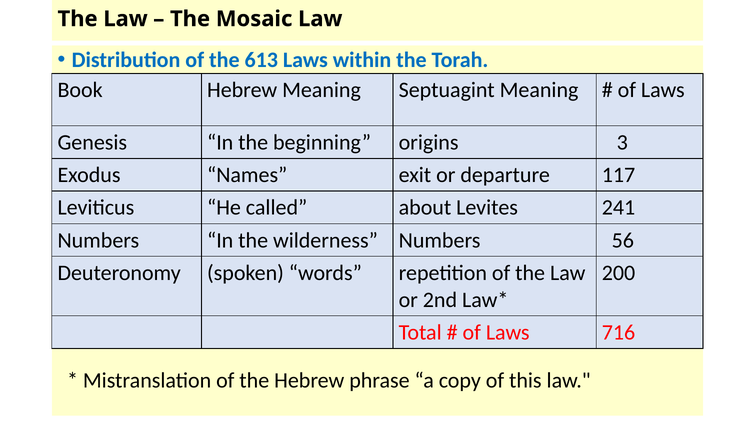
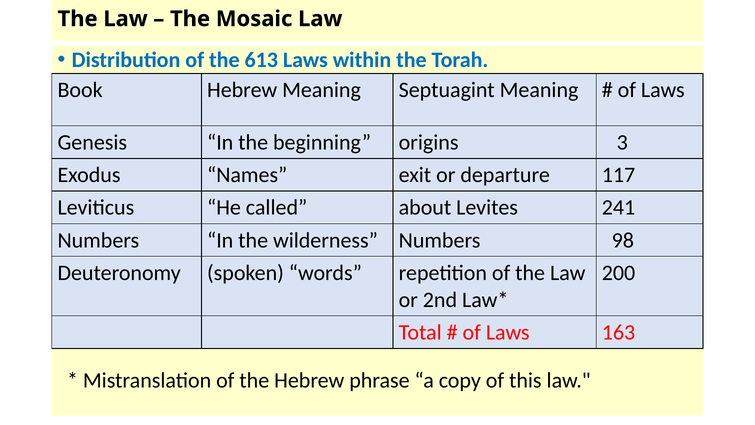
56: 56 -> 98
716: 716 -> 163
